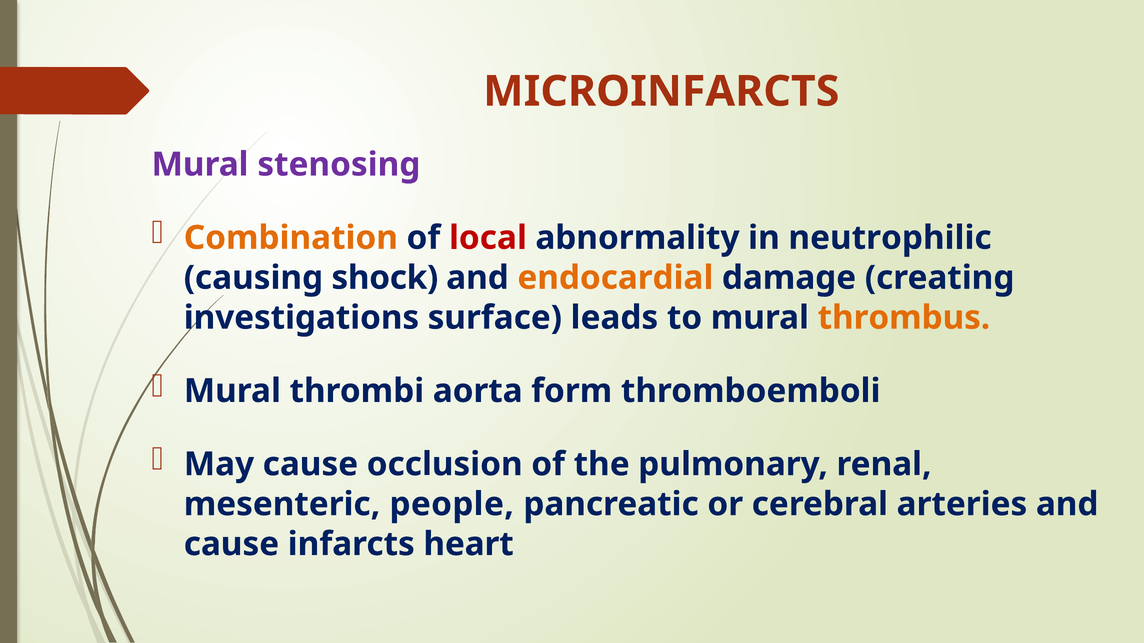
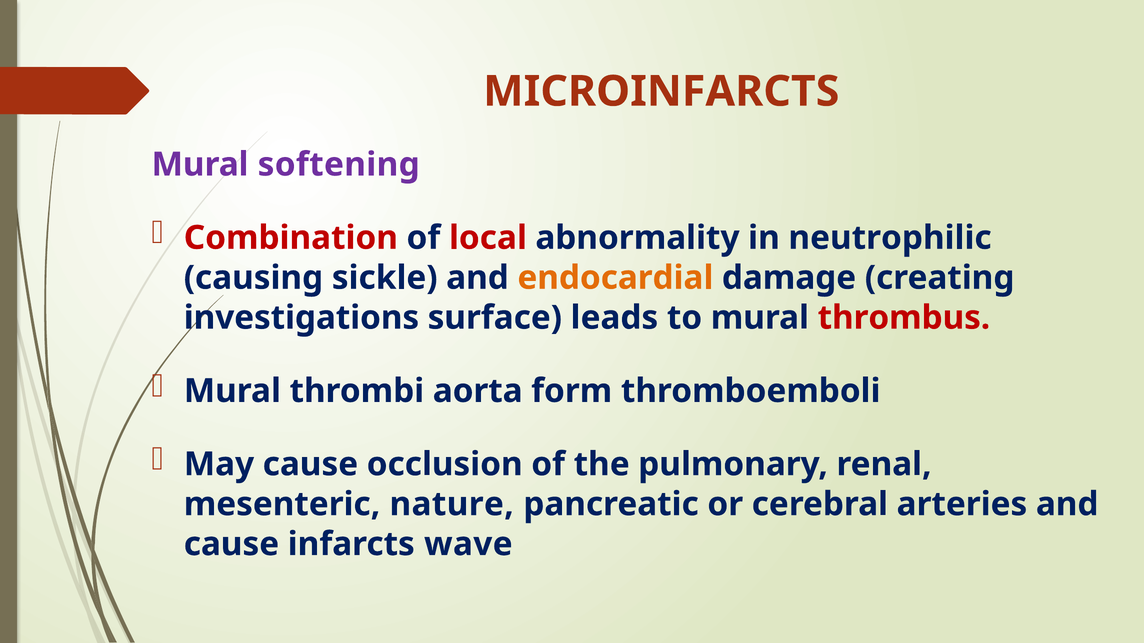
stenosing: stenosing -> softening
Combination colour: orange -> red
shock: shock -> sickle
thrombus colour: orange -> red
people: people -> nature
heart: heart -> wave
